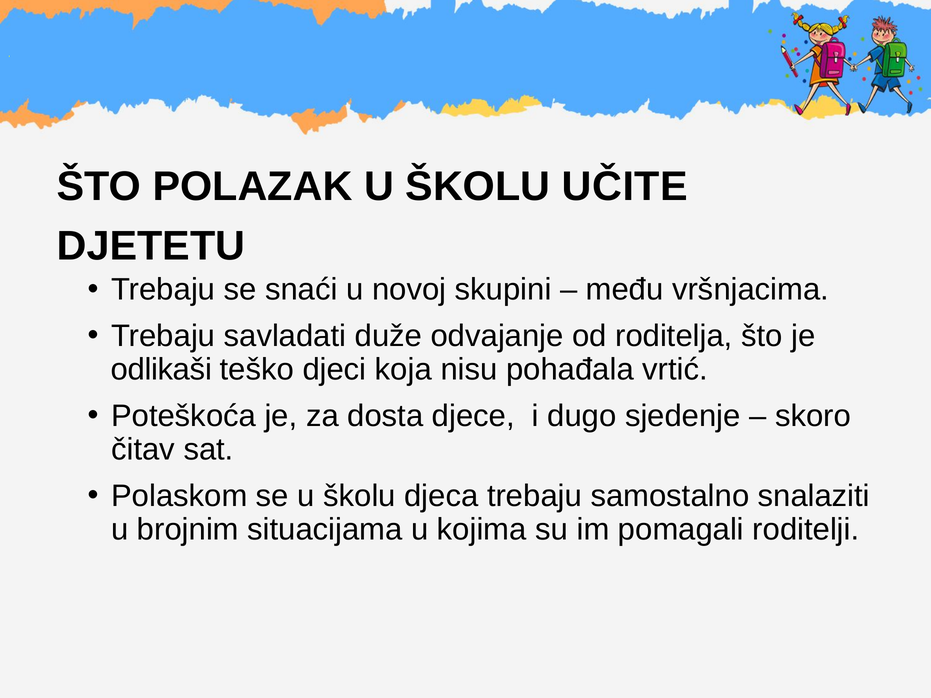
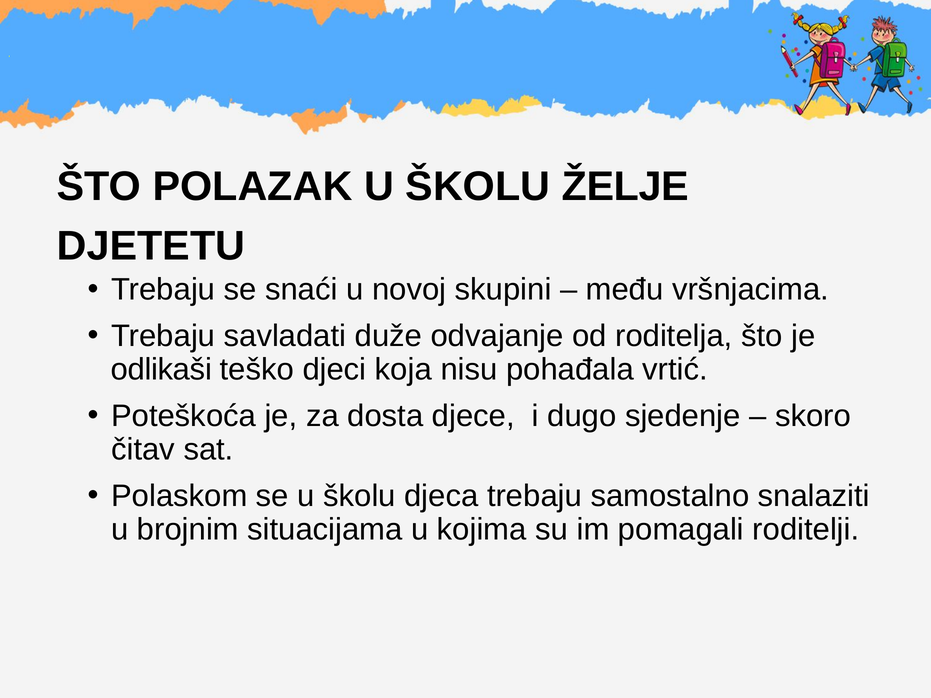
UČITE: UČITE -> ŽELJE
